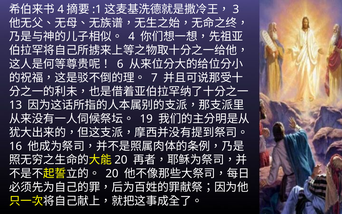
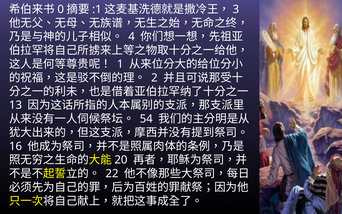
4 at (61, 9): 4 -> 0
6: 6 -> 1
7: 7 -> 2
19: 19 -> 54
20 at (112, 173): 20 -> 22
